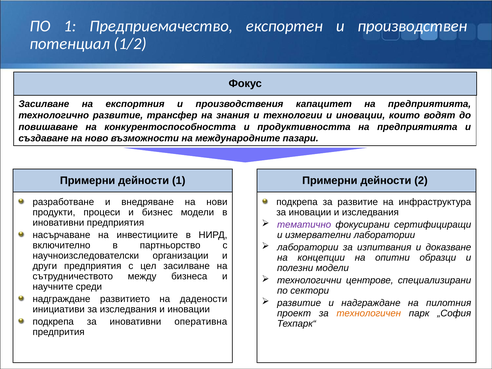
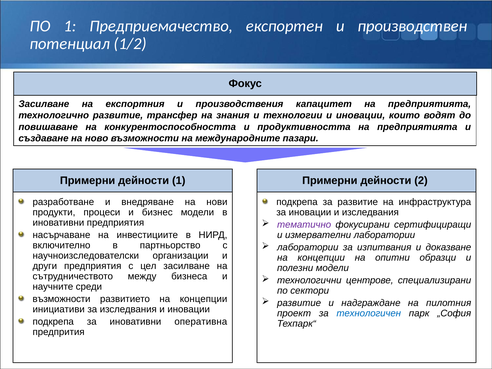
надграждане at (61, 299): надграждане -> възможности
развитието на дадености: дадености -> концепции
технологичен colour: orange -> blue
